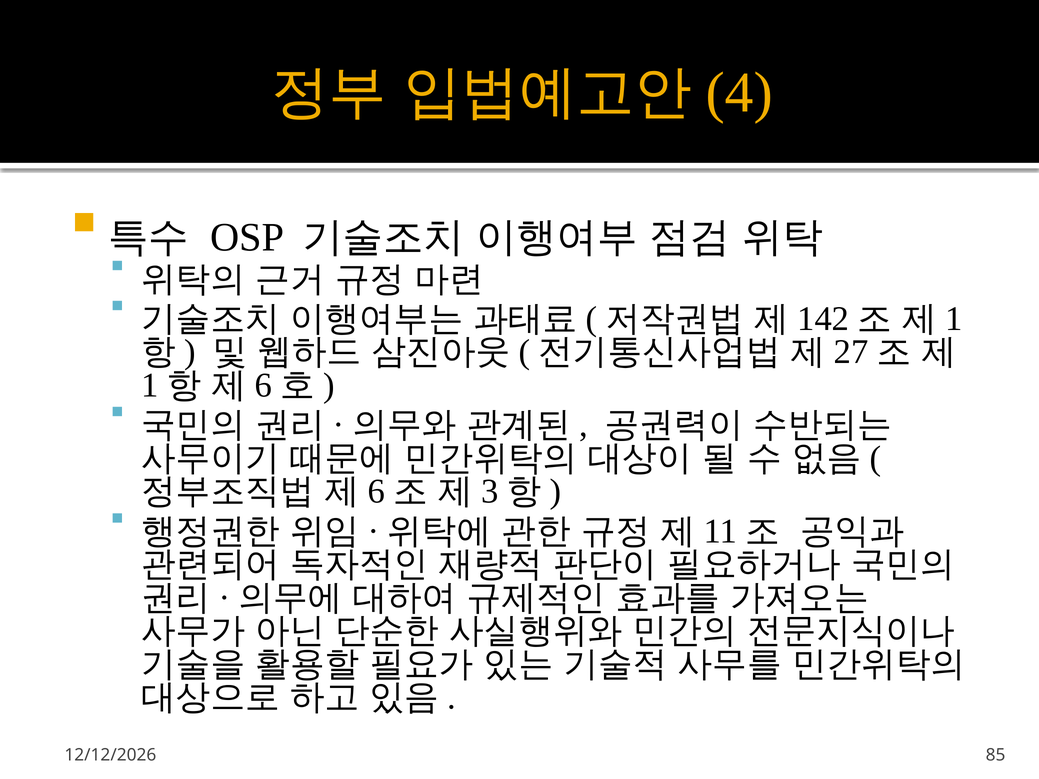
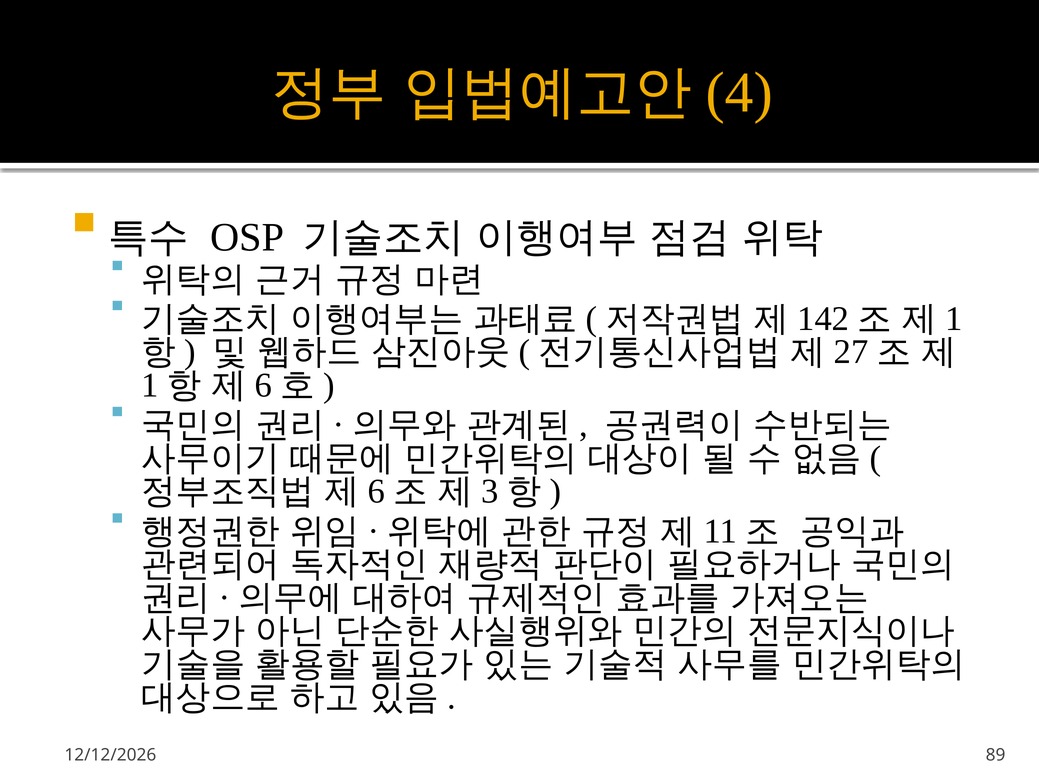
85: 85 -> 89
